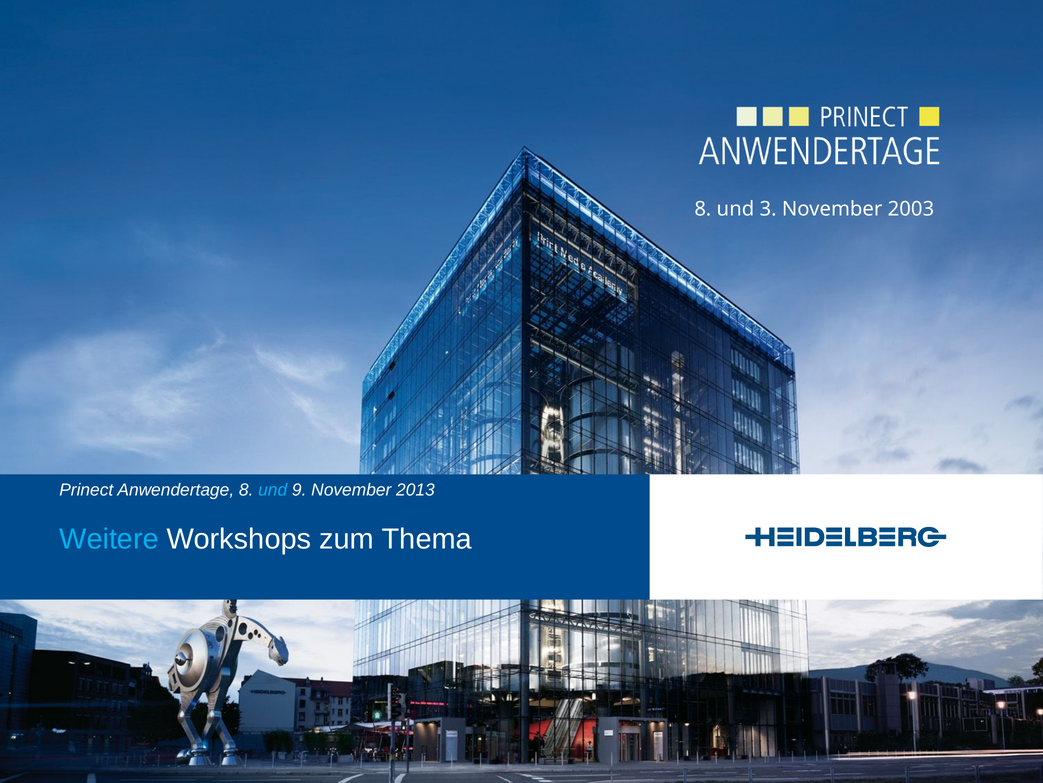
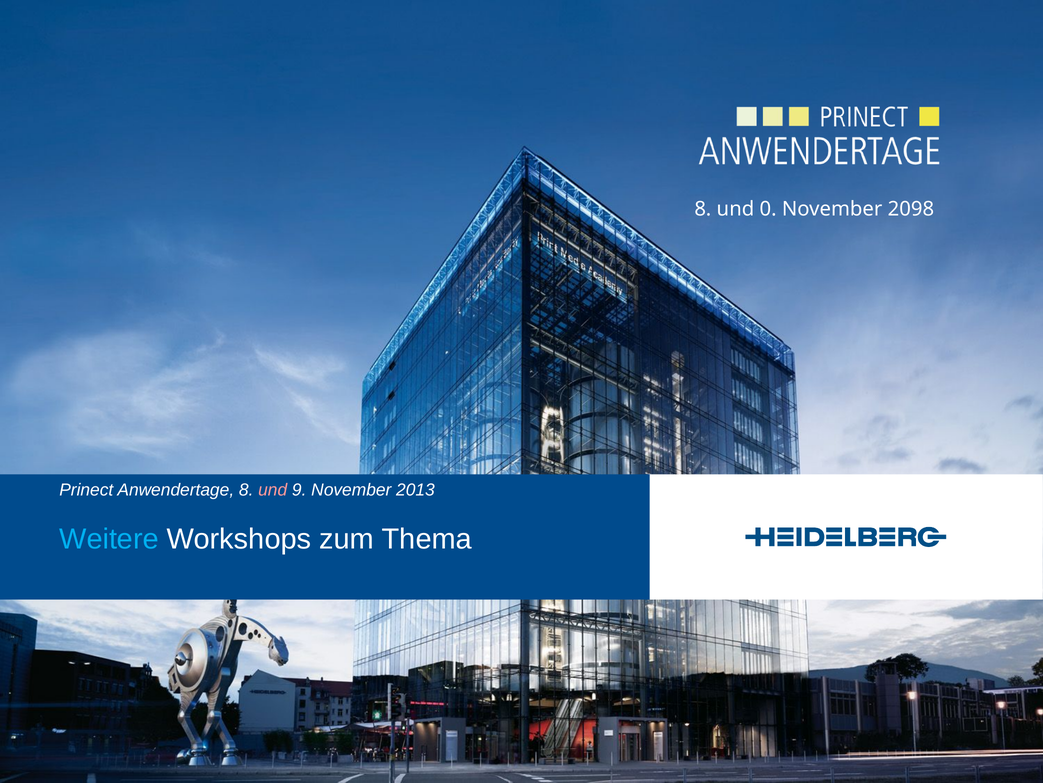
3: 3 -> 0
2003: 2003 -> 2098
und at (273, 489) colour: light blue -> pink
